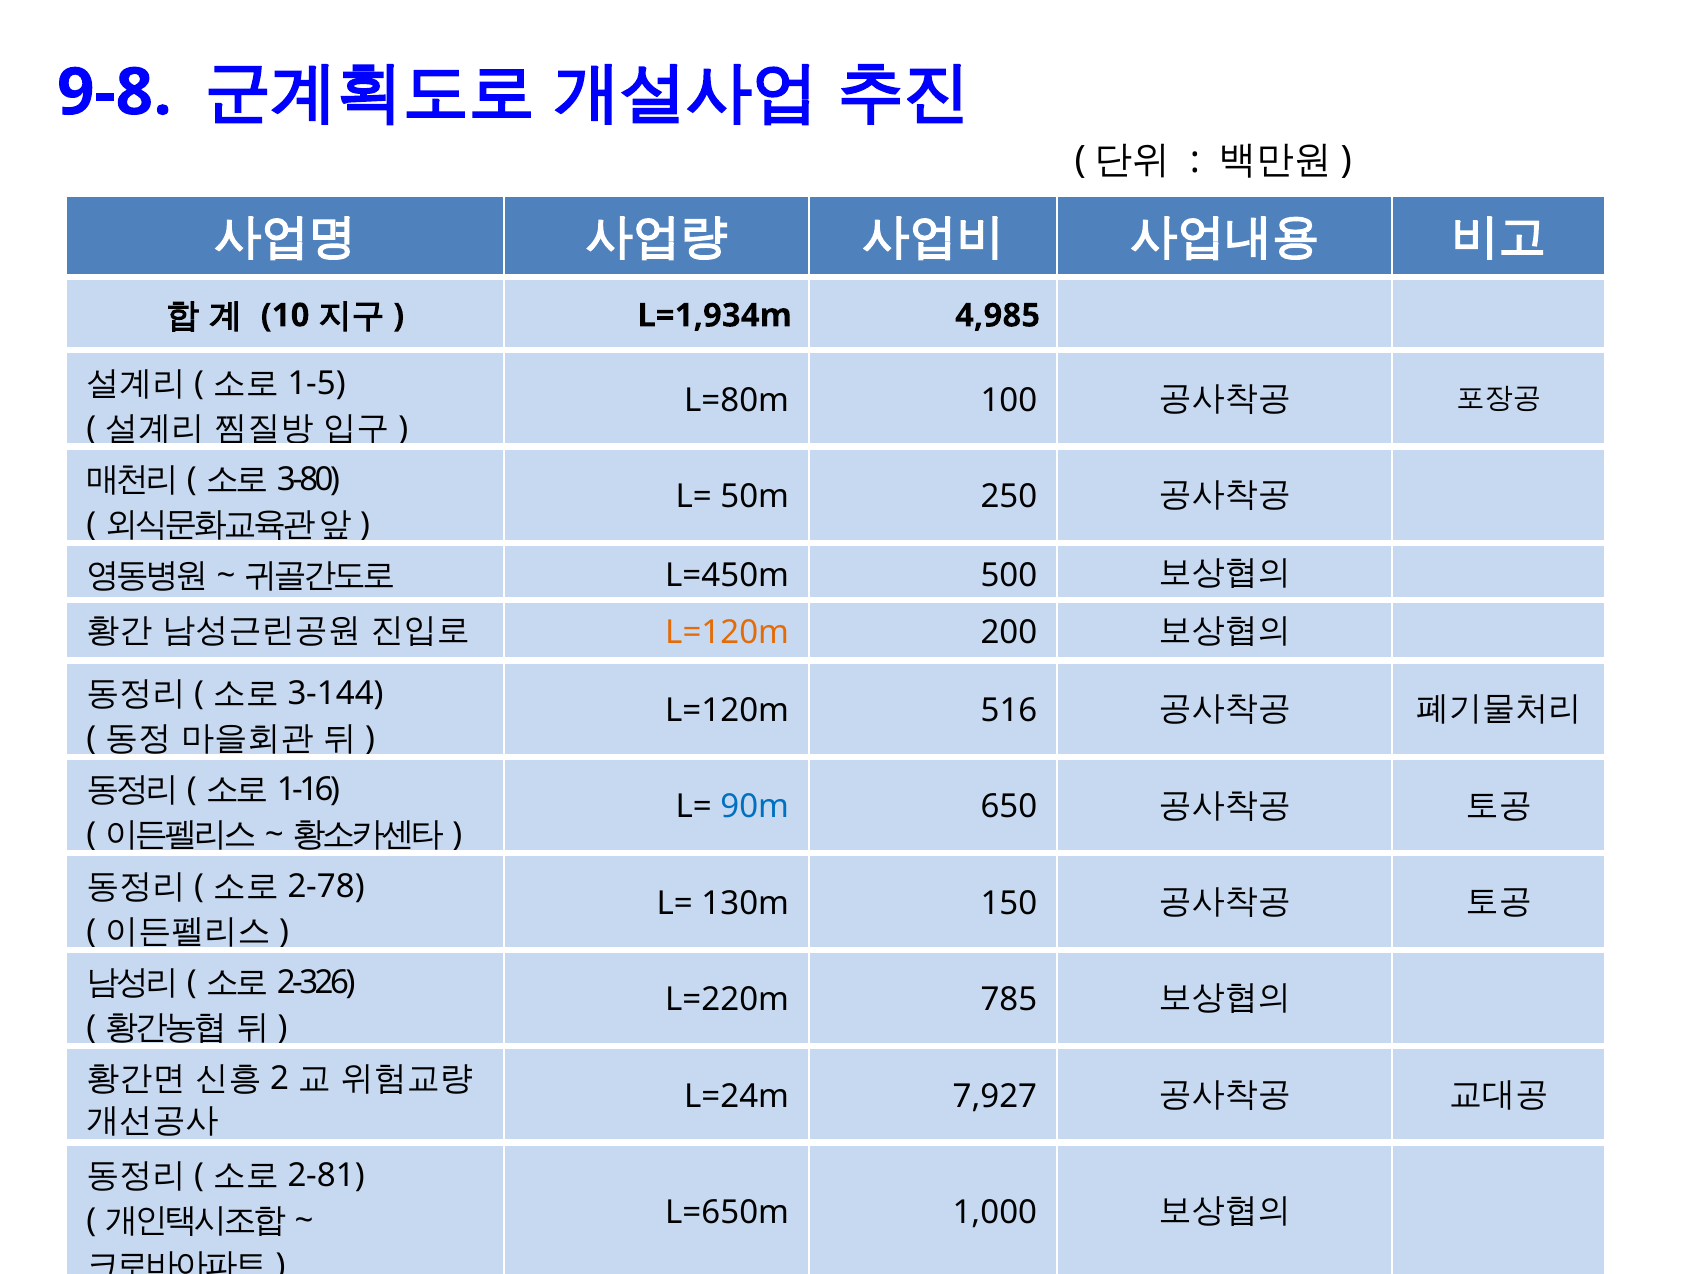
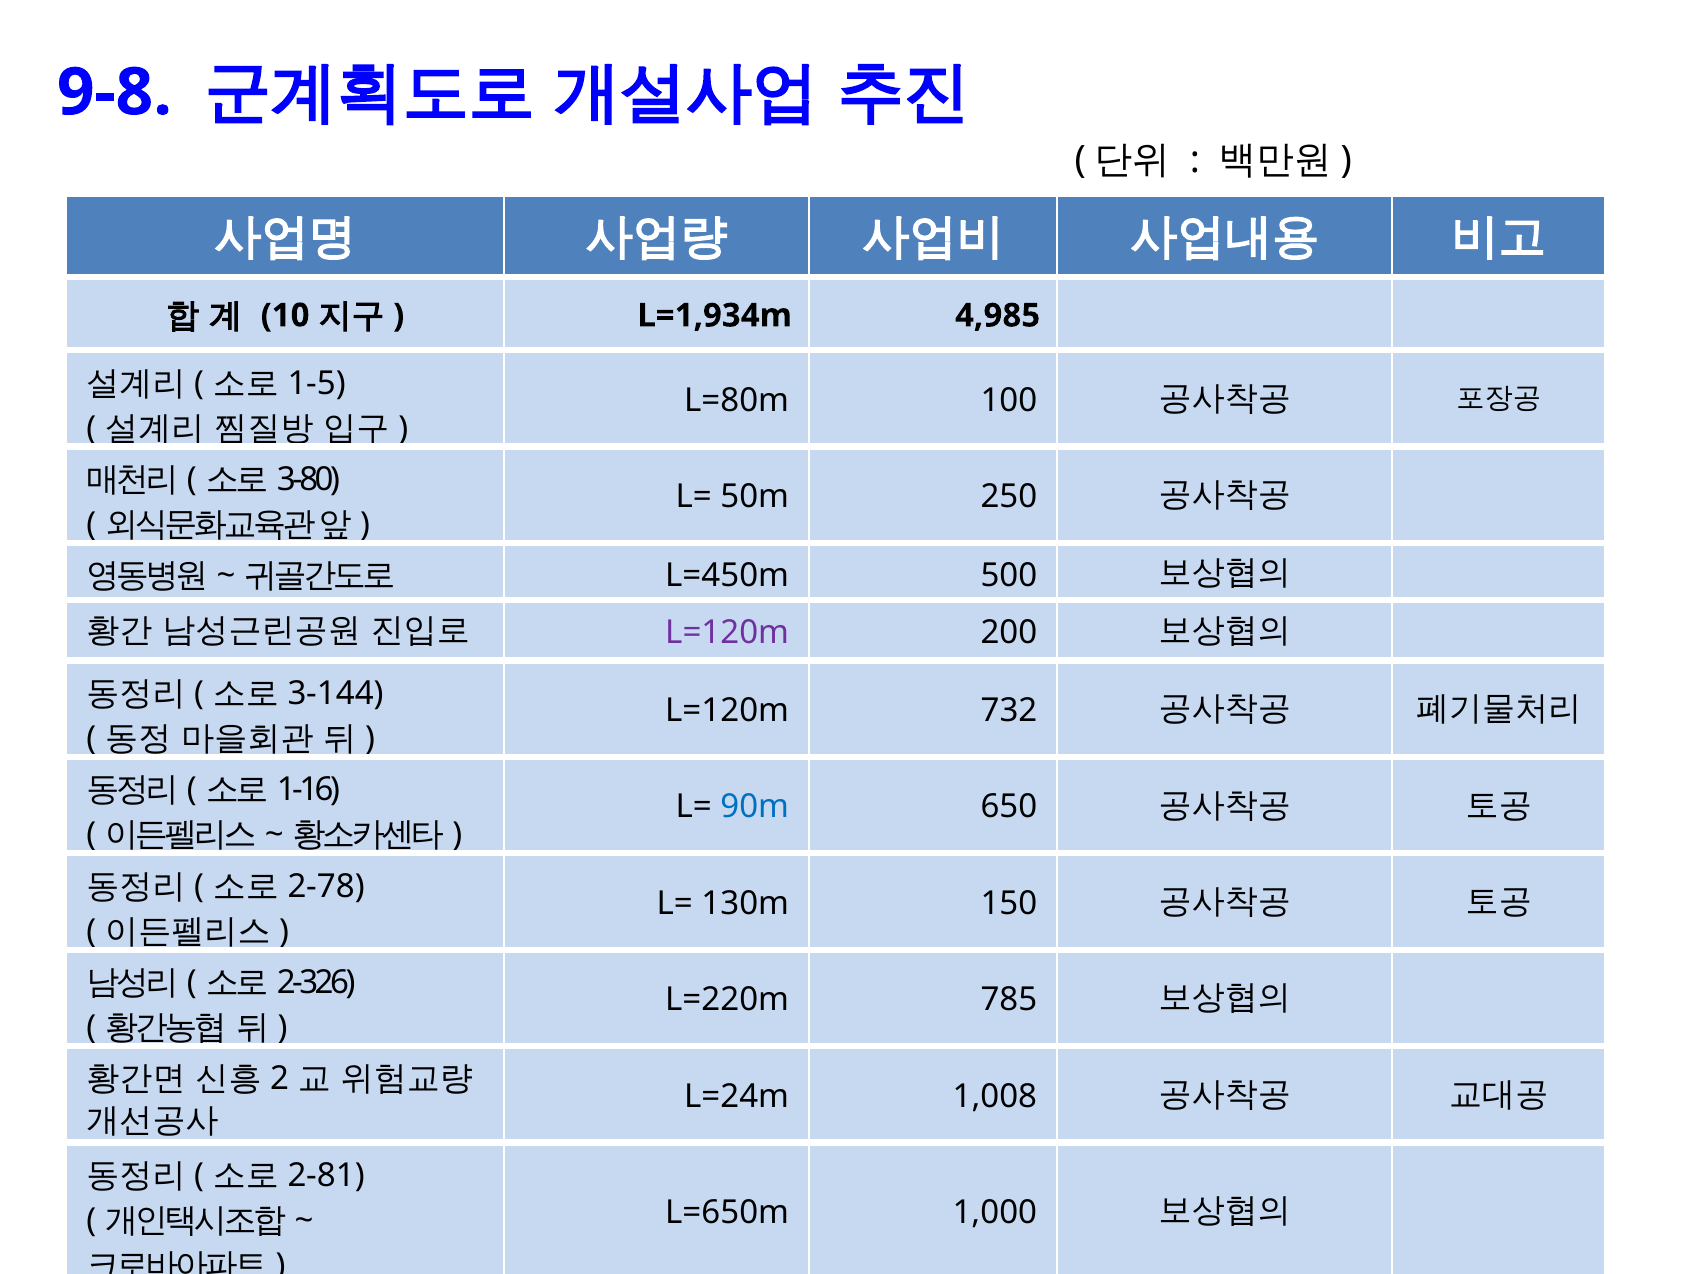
L=120m at (727, 632) colour: orange -> purple
516: 516 -> 732
7,927: 7,927 -> 1,008
